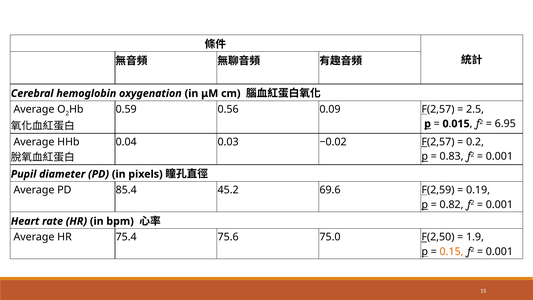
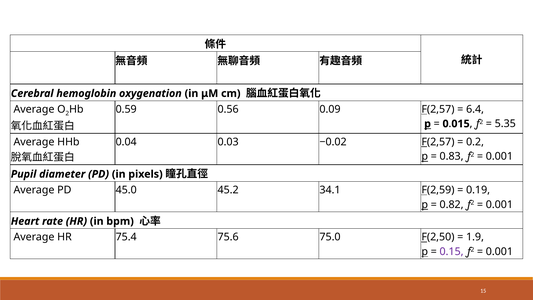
2.5: 2.5 -> 6.4
6.95: 6.95 -> 5.35
85.4: 85.4 -> 45.0
69.6: 69.6 -> 34.1
0.15 colour: orange -> purple
